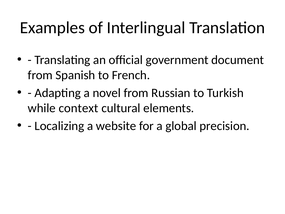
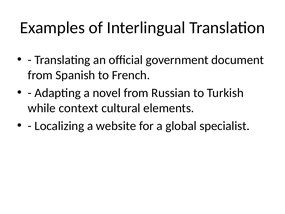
precision: precision -> specialist
